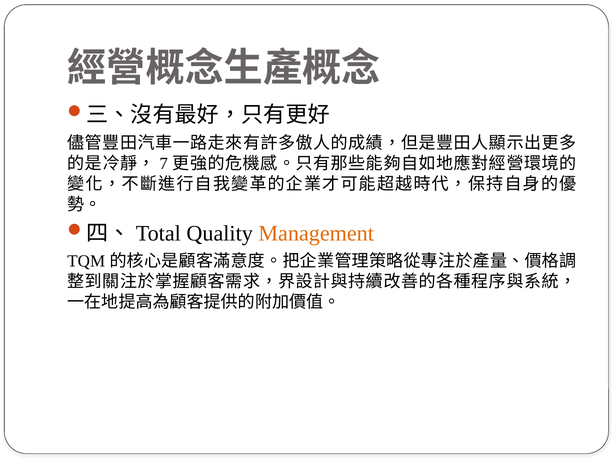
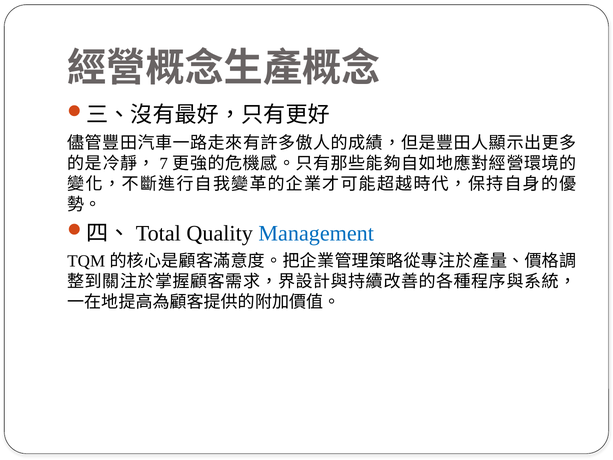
Management colour: orange -> blue
